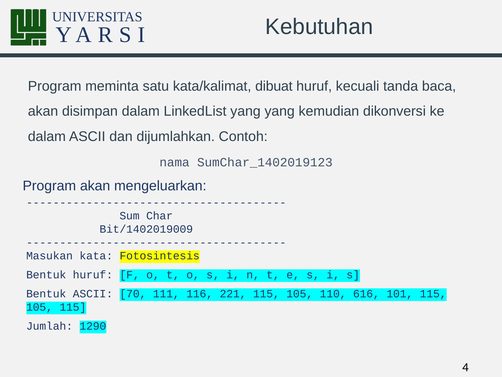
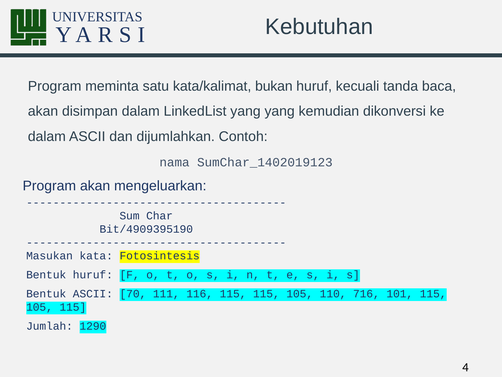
dibuat: dibuat -> bukan
Bit/1402019009: Bit/1402019009 -> Bit/4909395190
116 221: 221 -> 115
616: 616 -> 716
